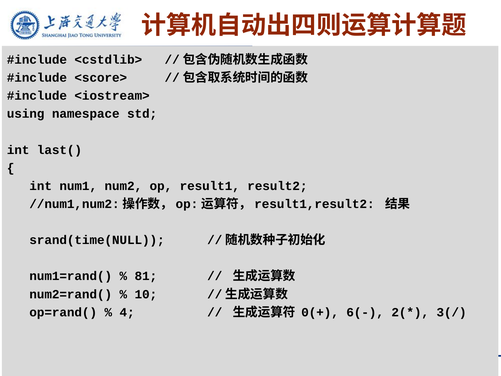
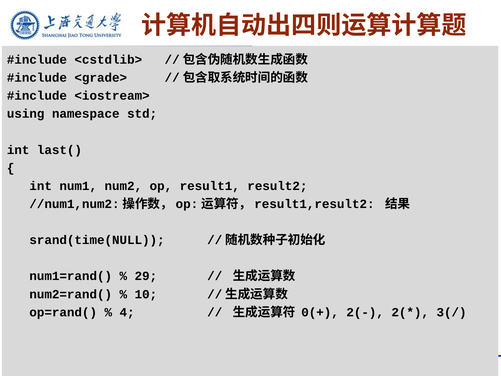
<score>: <score> -> <grade>
81: 81 -> 29
6(-: 6(- -> 2(-
